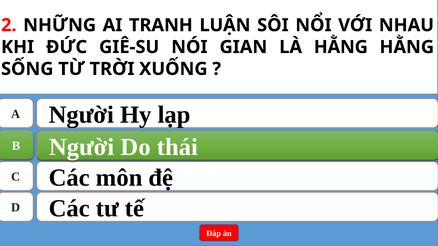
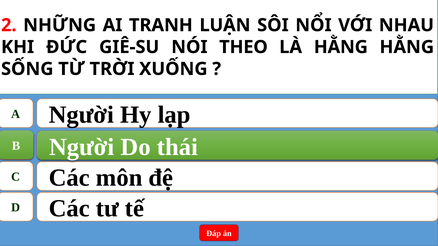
GIAN: GIAN -> THEO
